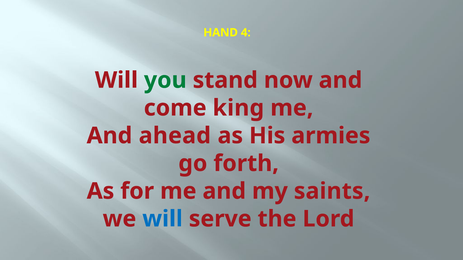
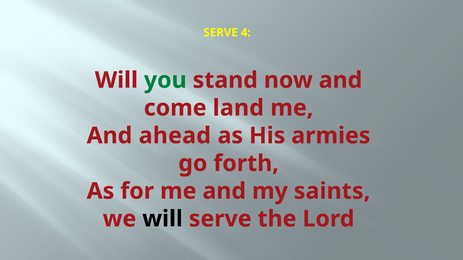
HAND at (221, 33): HAND -> SERVE
king: king -> land
will at (163, 219) colour: blue -> black
